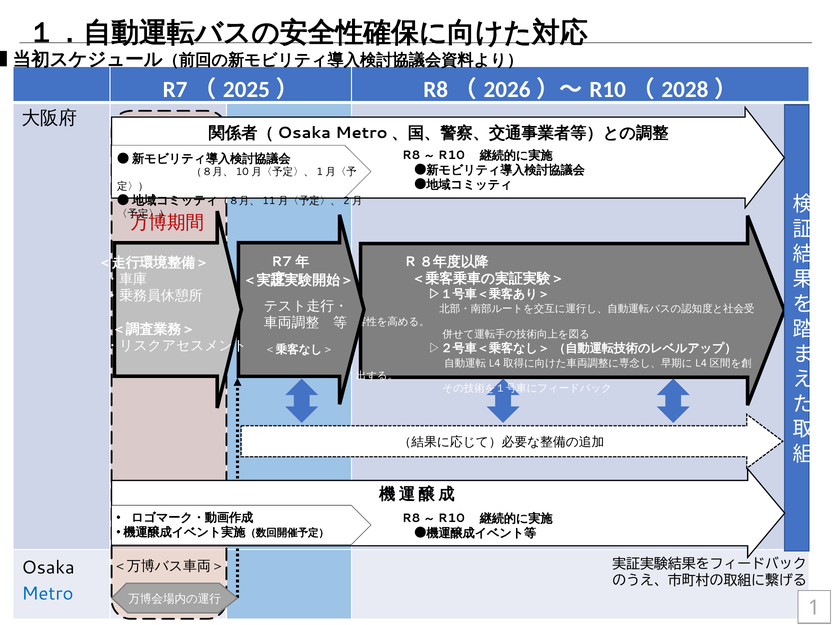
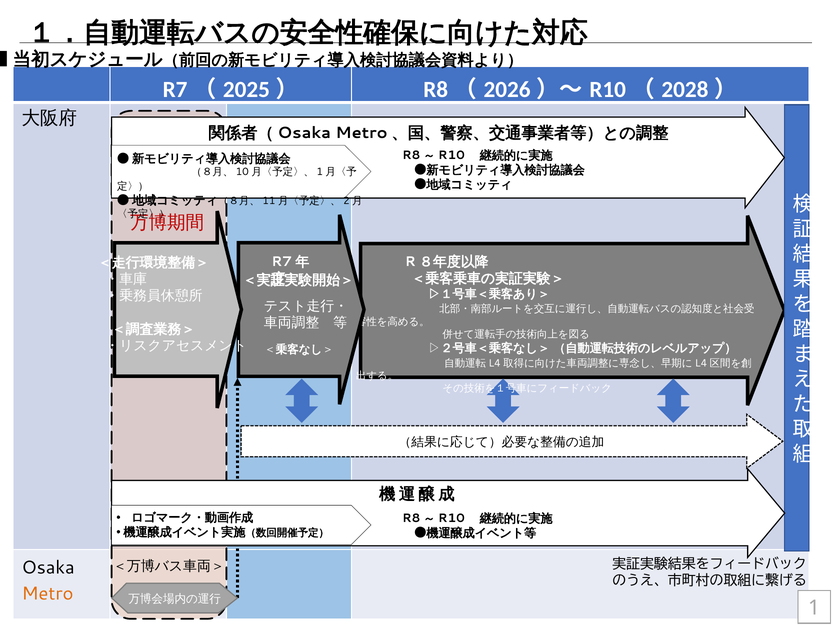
Metro colour: blue -> orange
